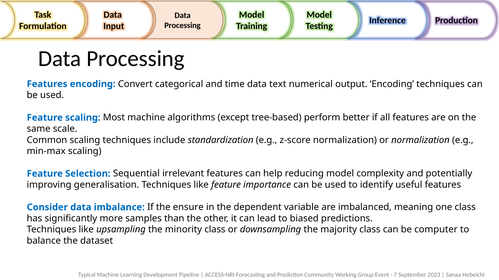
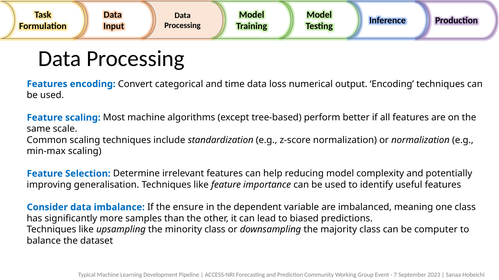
text: text -> loss
Sequential: Sequential -> Determine
